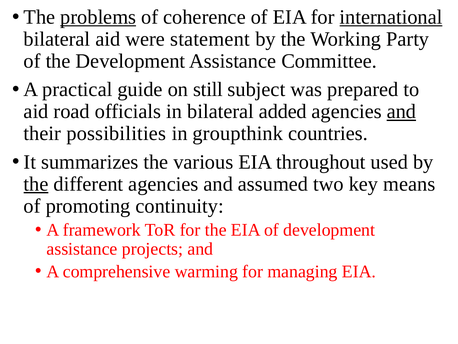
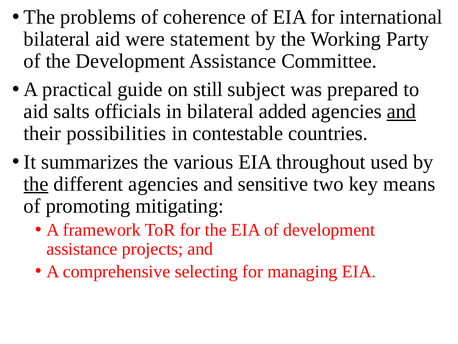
problems underline: present -> none
international underline: present -> none
road: road -> salts
groupthink: groupthink -> contestable
assumed: assumed -> sensitive
continuity: continuity -> mitigating
warming: warming -> selecting
